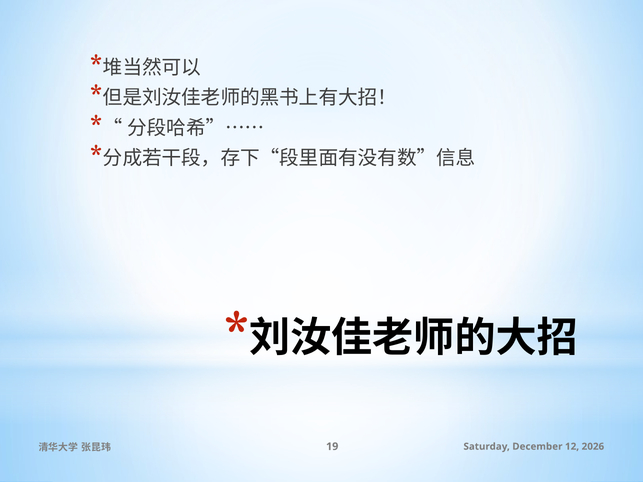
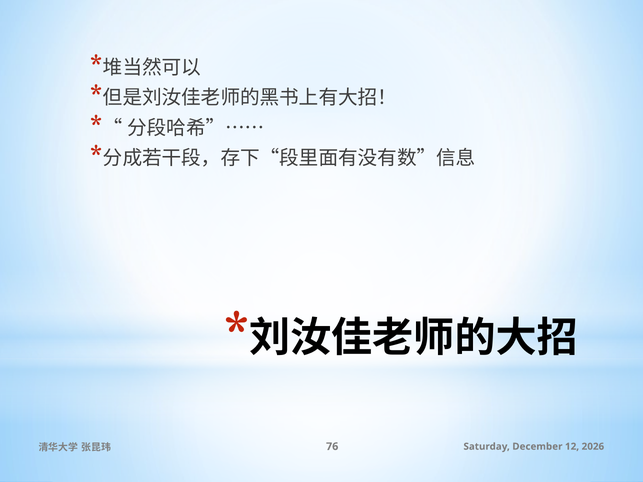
19: 19 -> 76
